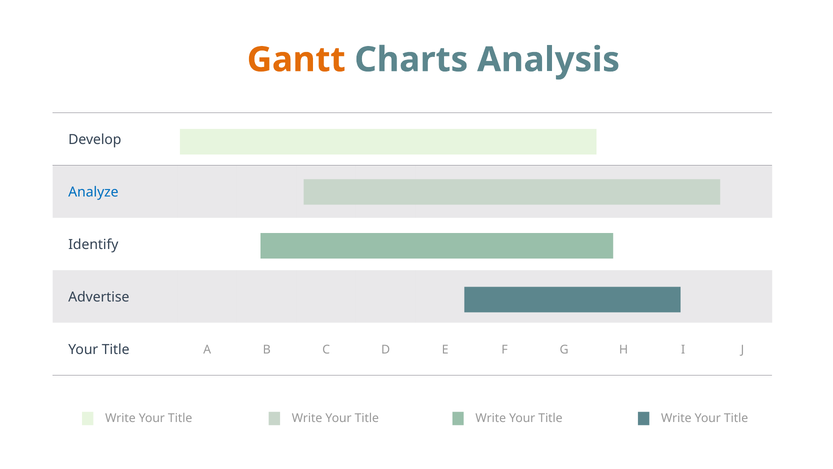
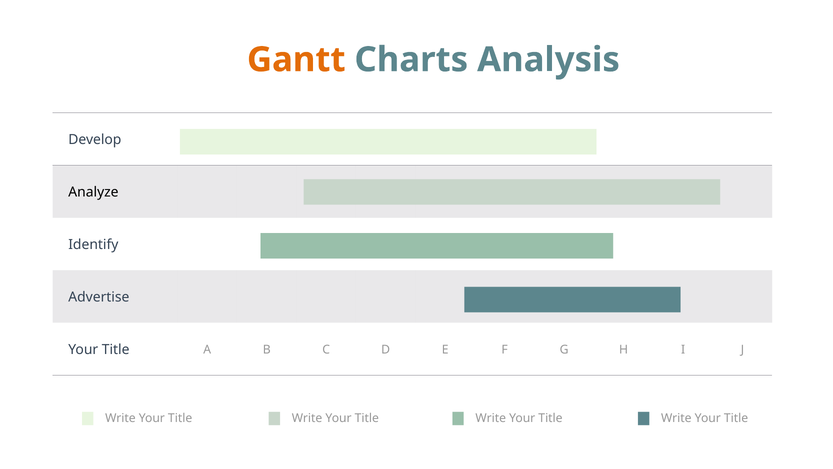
Analyze colour: blue -> black
